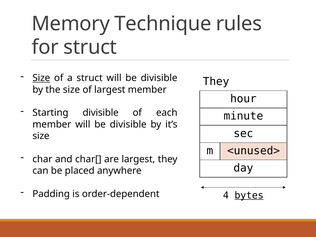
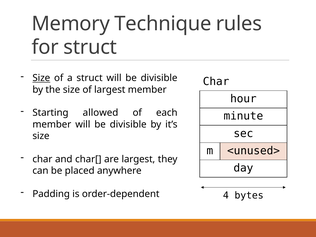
They at (216, 81): They -> Char
Starting divisible: divisible -> allowed
bytes underline: present -> none
